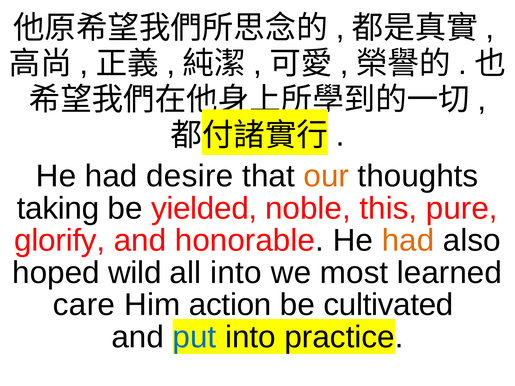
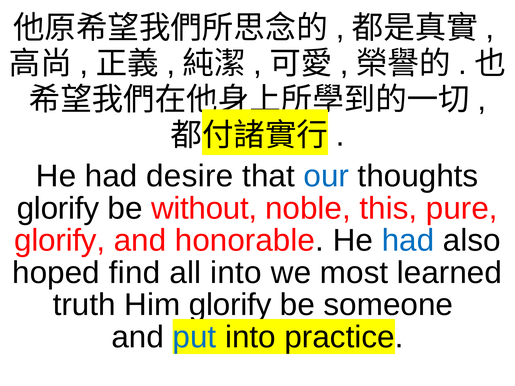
our colour: orange -> blue
taking at (58, 208): taking -> glorify
yielded: yielded -> without
had at (408, 241) colour: orange -> blue
wild: wild -> find
care: care -> truth
Him action: action -> glorify
cultivated: cultivated -> someone
